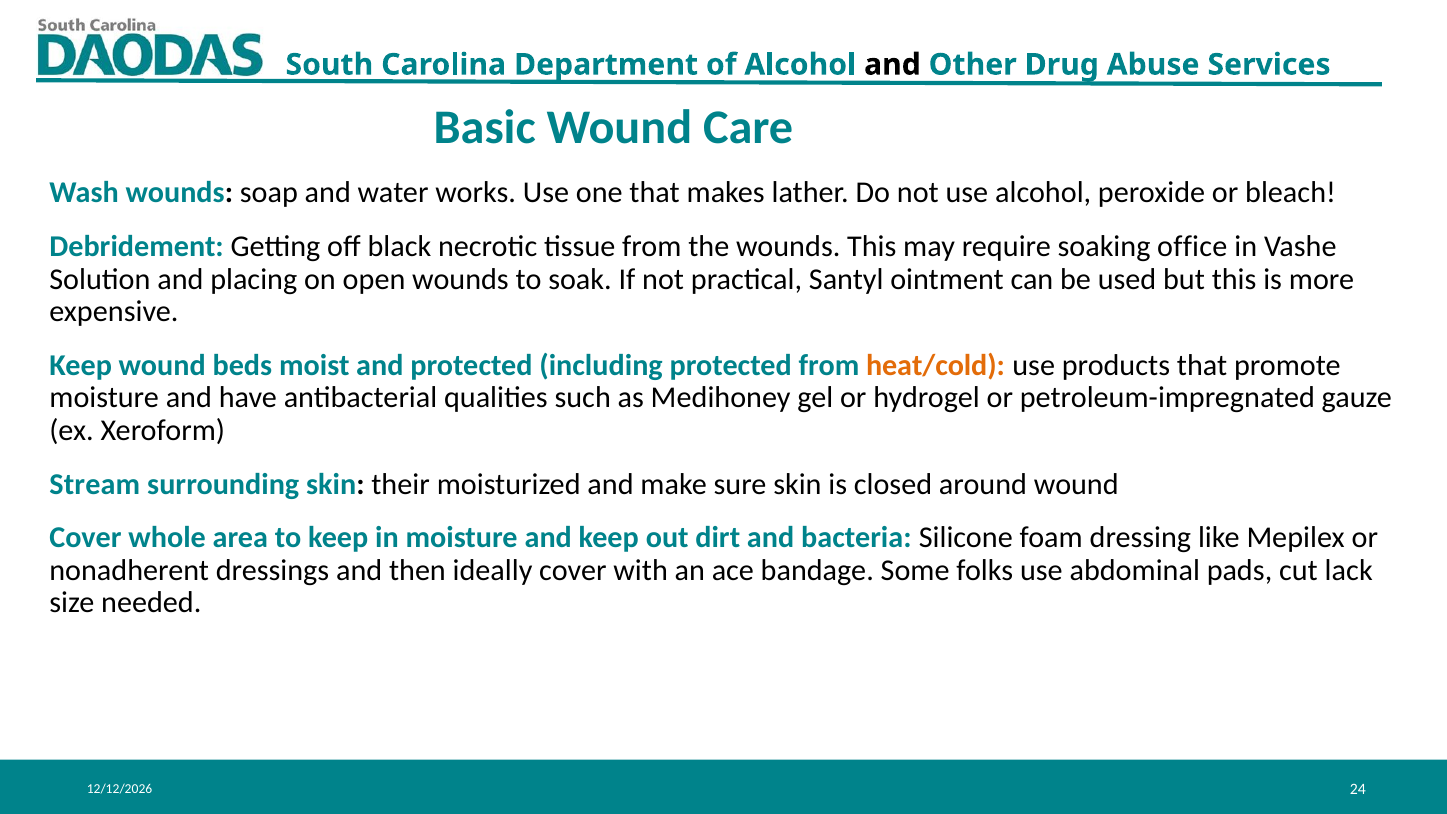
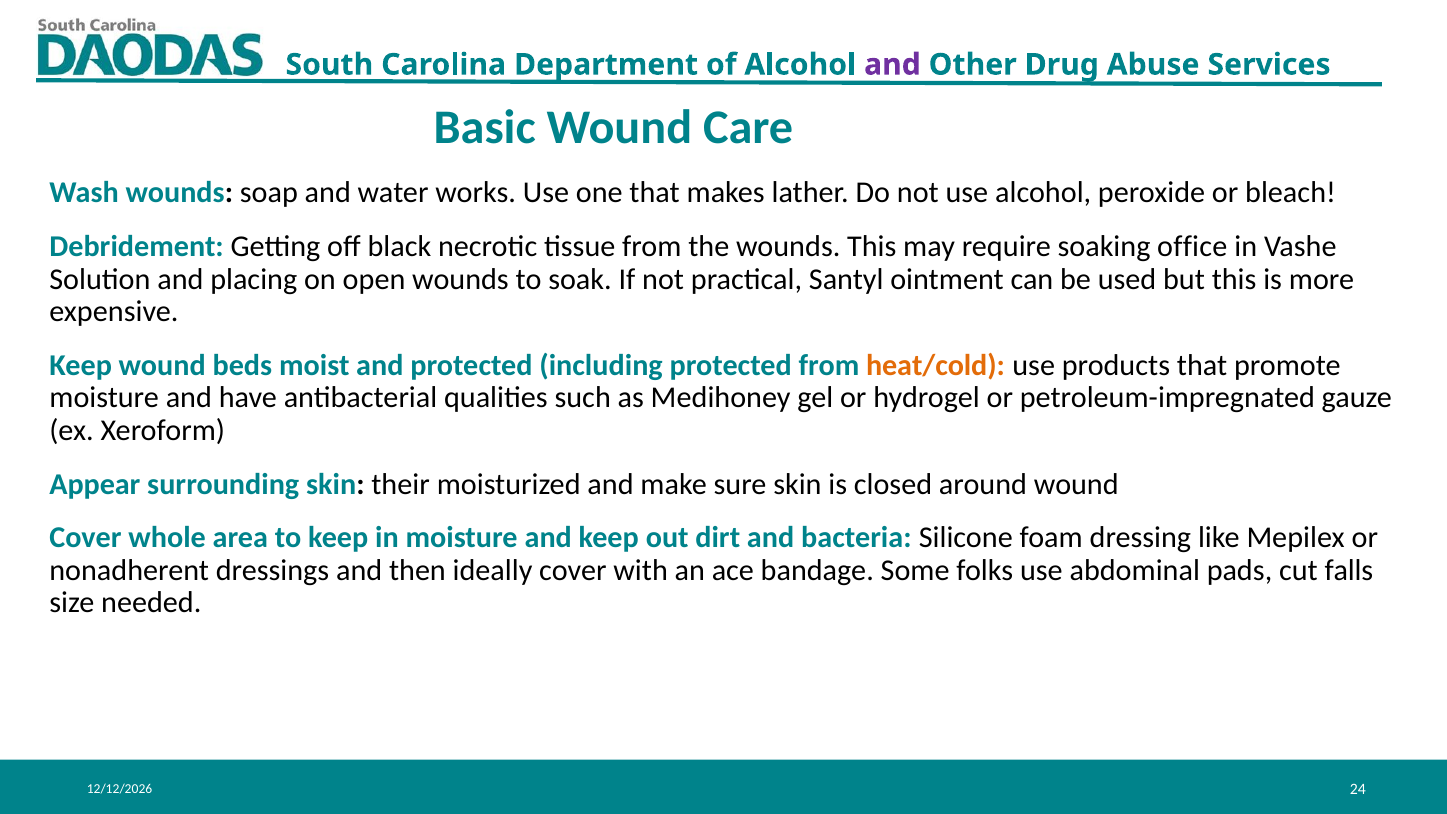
and at (892, 65) colour: black -> purple
Stream: Stream -> Appear
lack: lack -> falls
